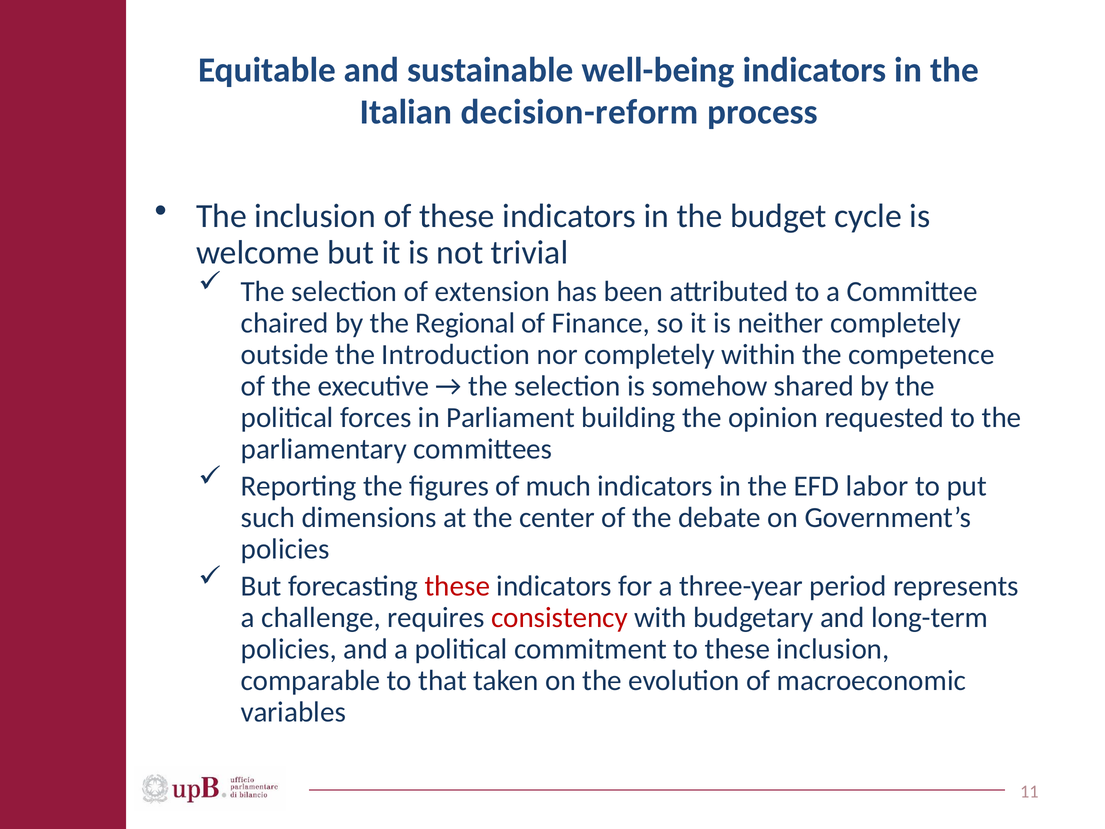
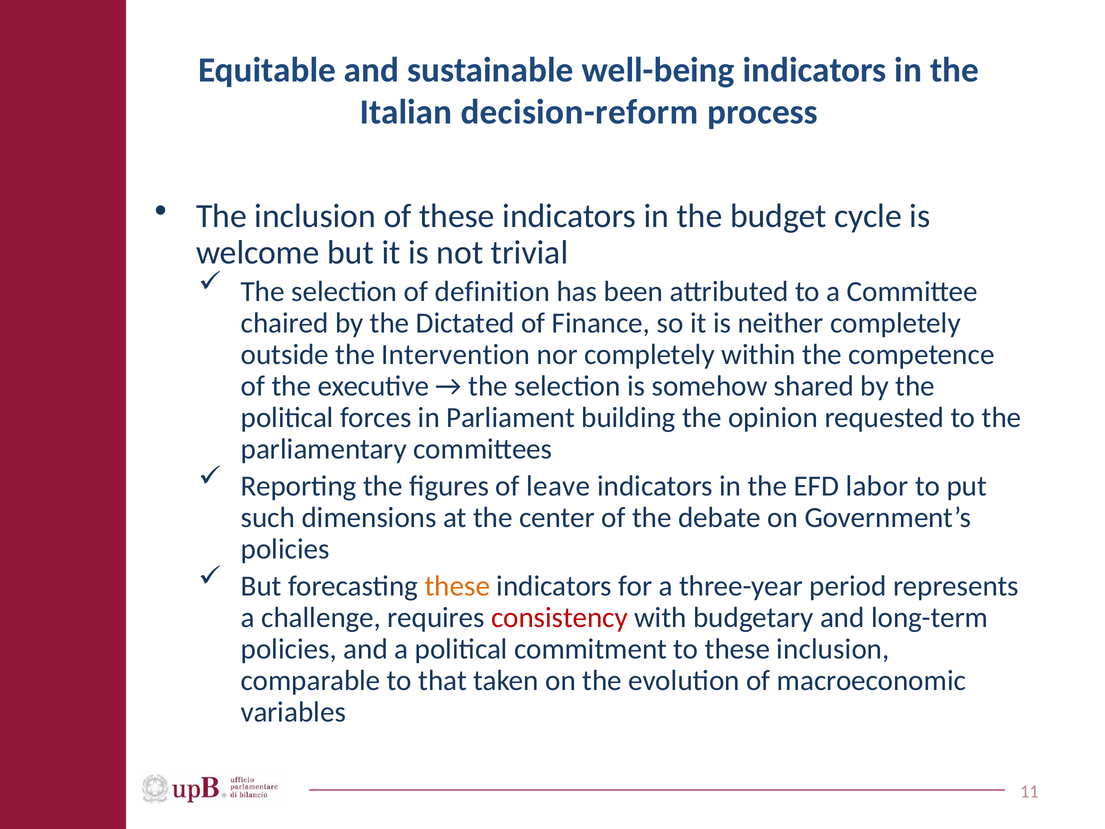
extension: extension -> definition
Regional: Regional -> Dictated
Introduction: Introduction -> Intervention
much: much -> leave
these at (457, 586) colour: red -> orange
